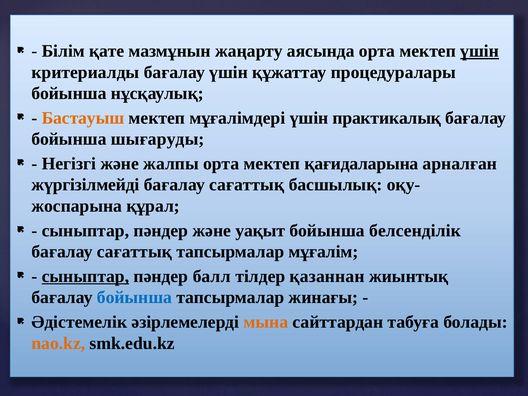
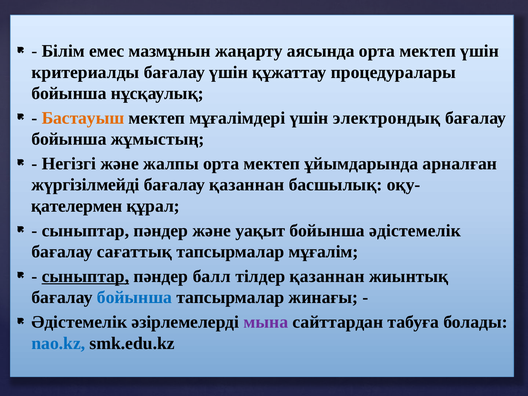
қате: қате -> емес
үшін at (480, 51) underline: present -> none
практикалық: практикалық -> электрондық
шығаруды: шығаруды -> жұмыстың
қағидаларына: қағидаларына -> ұйымдарында
сағаттық at (247, 185): сағаттық -> қазаннан
жоспарына: жоспарына -> қателермен
бойынша белсенділік: белсенділік -> әдістемелік
мына colour: orange -> purple
nao.kz colour: orange -> blue
